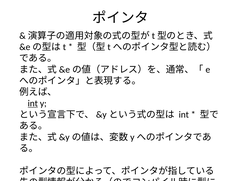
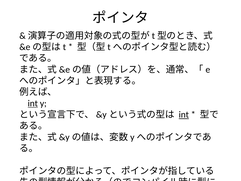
int at (184, 114) underline: none -> present
